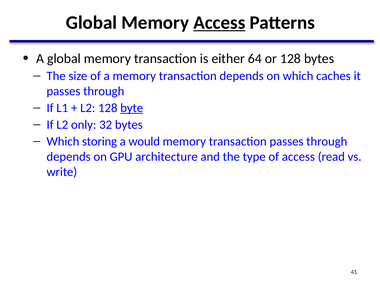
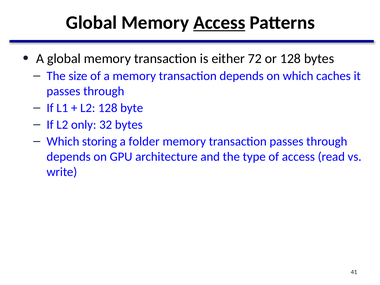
64: 64 -> 72
byte underline: present -> none
would: would -> folder
